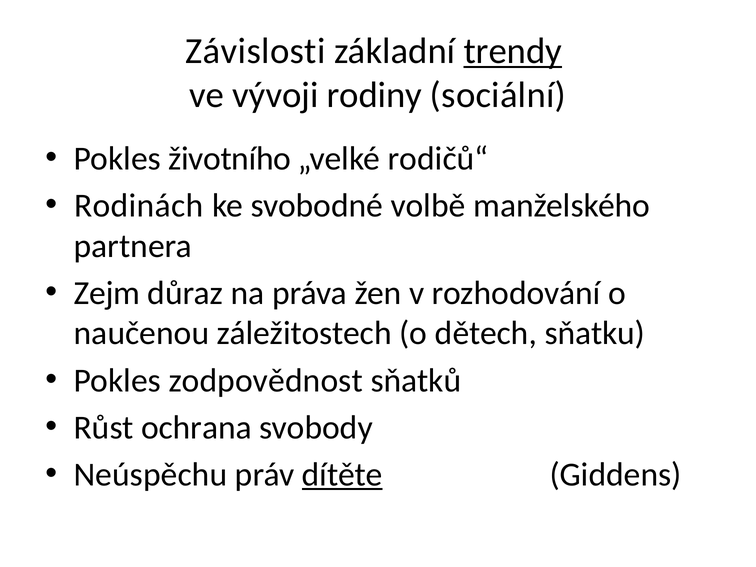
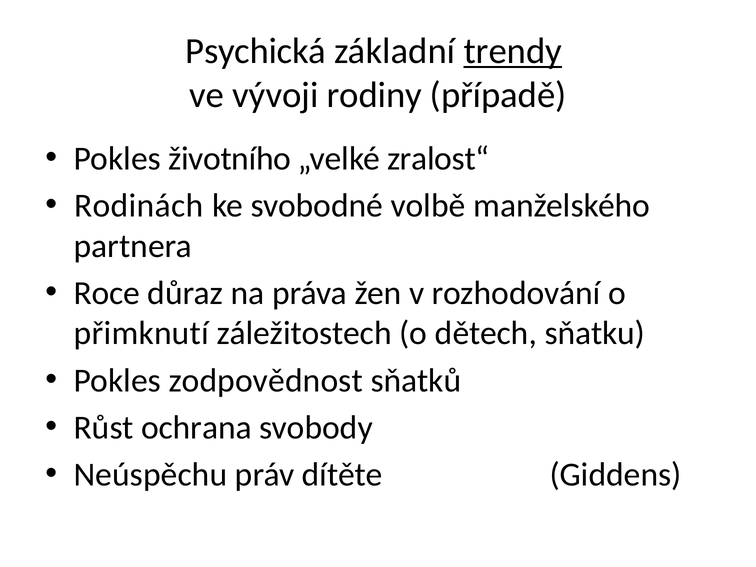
Závislosti: Závislosti -> Psychická
sociální: sociální -> případě
rodičů“: rodičů“ -> zralost“
Zejm: Zejm -> Roce
naučenou: naučenou -> přimknutí
dítěte underline: present -> none
